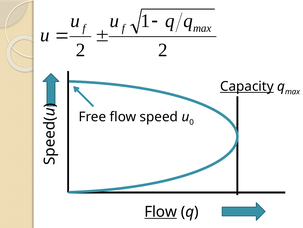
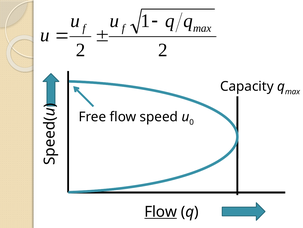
Capacity underline: present -> none
